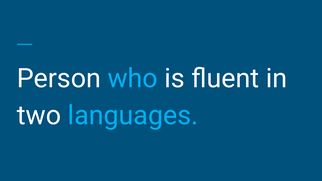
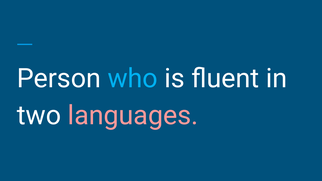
languages colour: light blue -> pink
